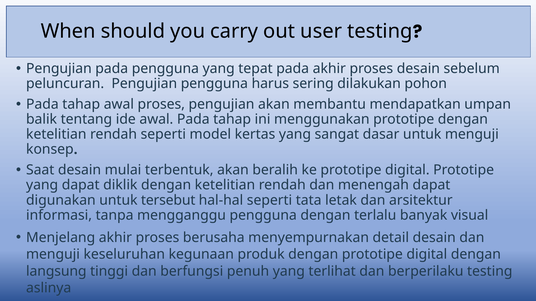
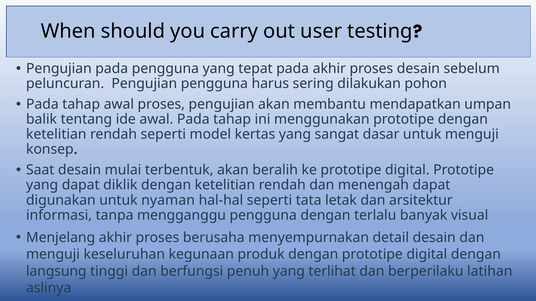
tersebut: tersebut -> nyaman
berperilaku testing: testing -> latihan
